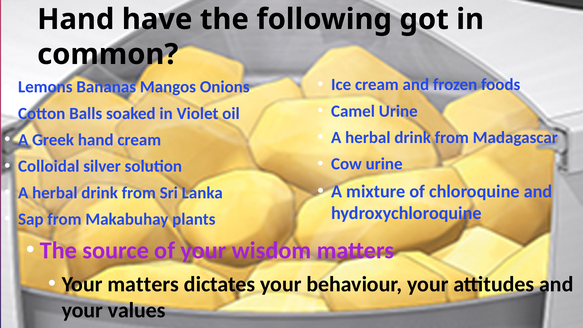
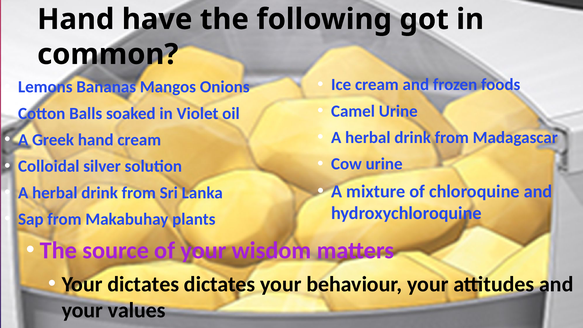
Your matters: matters -> dictates
